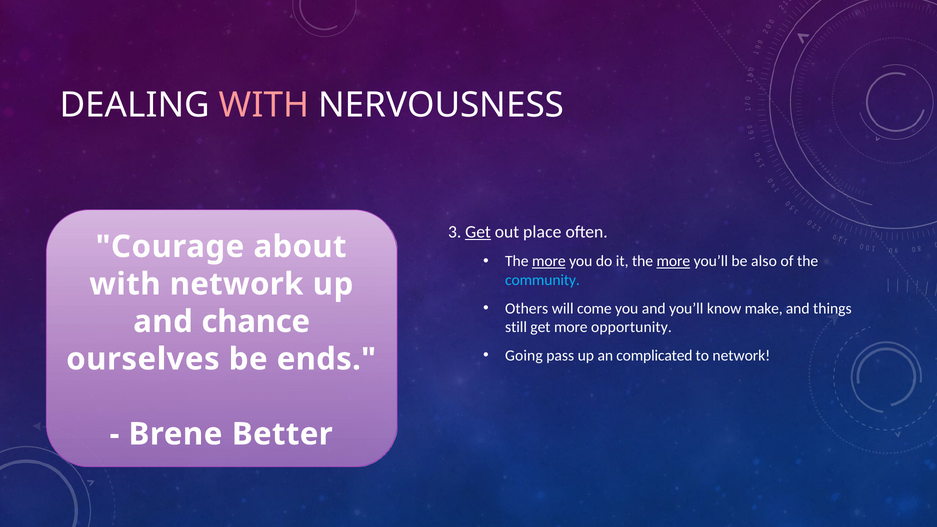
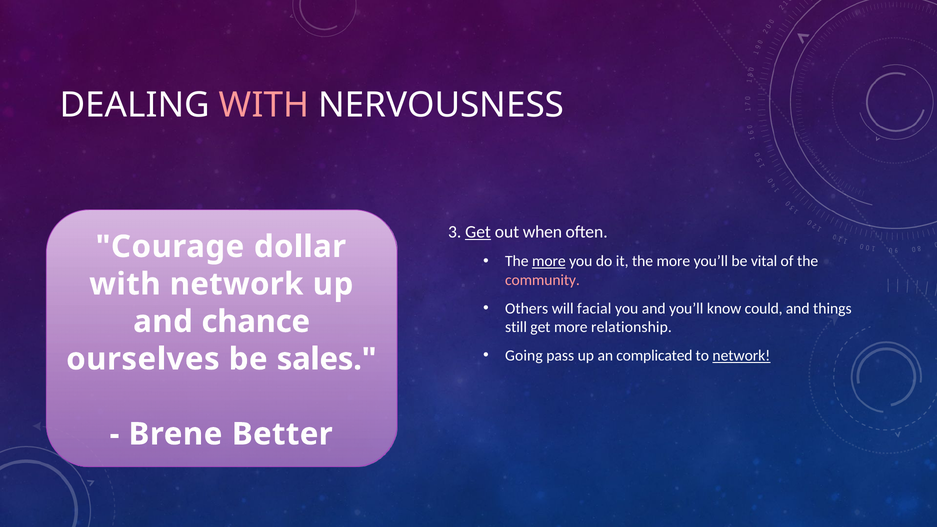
place: place -> when
about: about -> dollar
more at (673, 261) underline: present -> none
also: also -> vital
community colour: light blue -> pink
come: come -> facial
make: make -> could
opportunity: opportunity -> relationship
network at (741, 356) underline: none -> present
ends: ends -> sales
